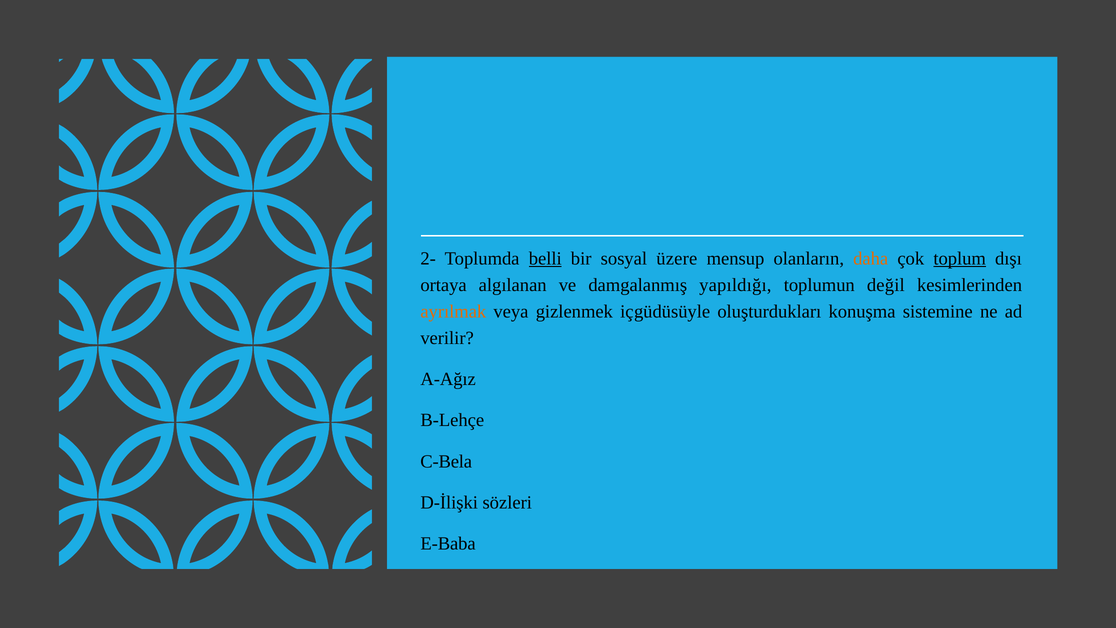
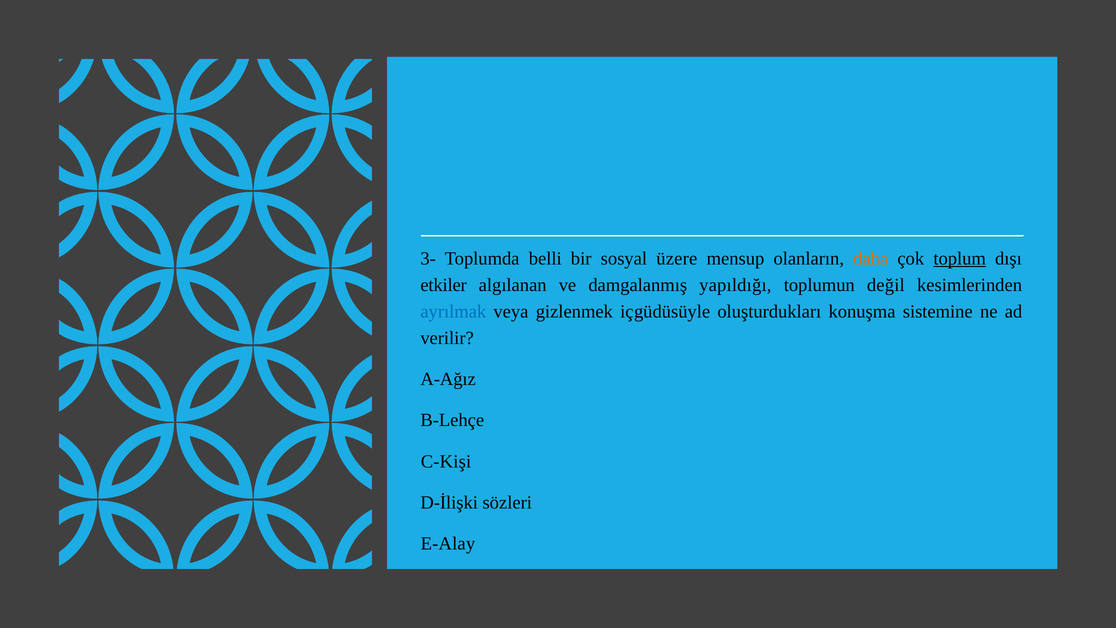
2-: 2- -> 3-
belli underline: present -> none
ortaya: ortaya -> etkiler
ayrılmak colour: orange -> blue
C-Bela: C-Bela -> C-Kişi
E-Baba: E-Baba -> E-Alay
